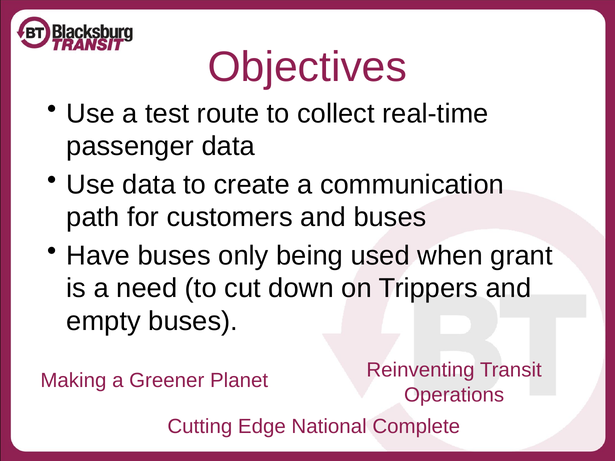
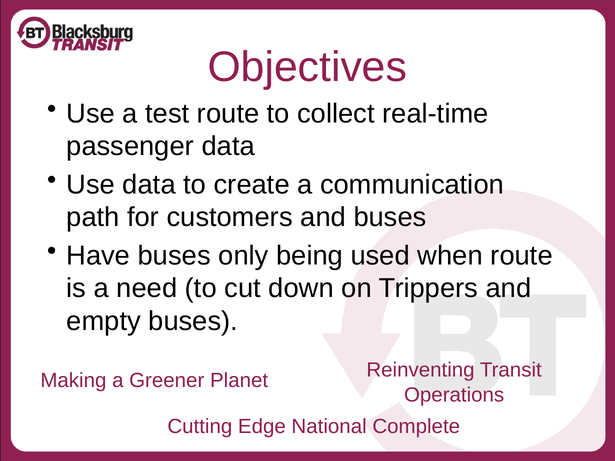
when grant: grant -> route
